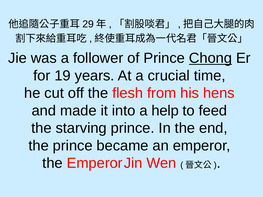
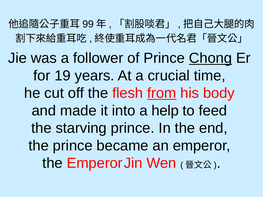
29: 29 -> 99
from underline: none -> present
hens: hens -> body
